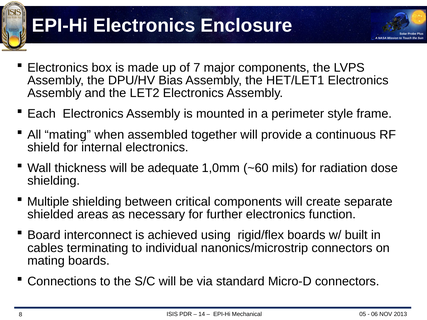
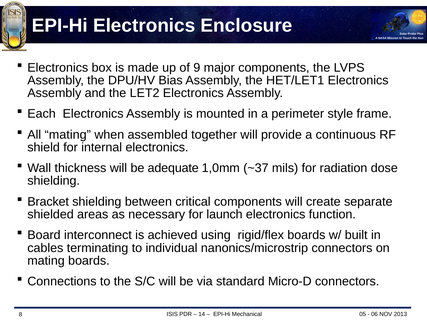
7: 7 -> 9
~60: ~60 -> ~37
Multiple: Multiple -> Bracket
further: further -> launch
